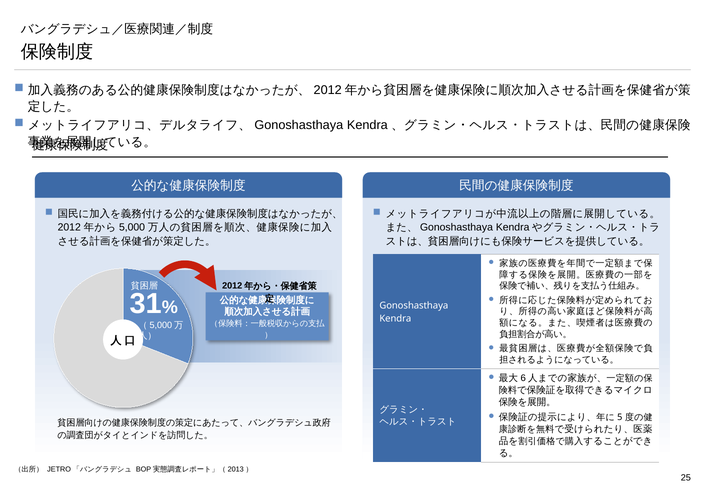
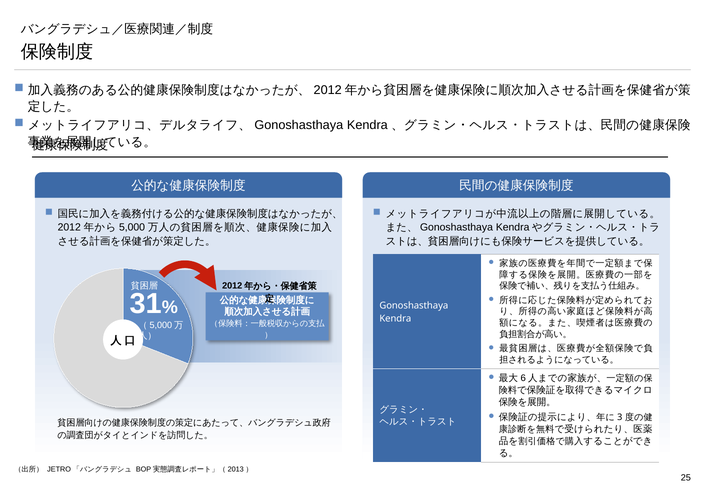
5: 5 -> 3
